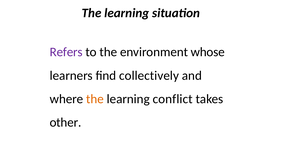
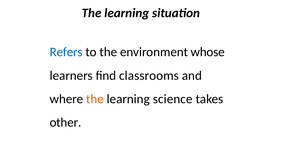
Refers colour: purple -> blue
find collectively: collectively -> classrooms
conflict: conflict -> science
